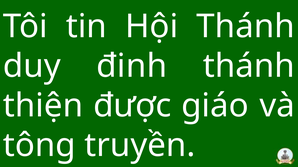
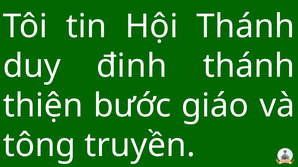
được: được -> bước
